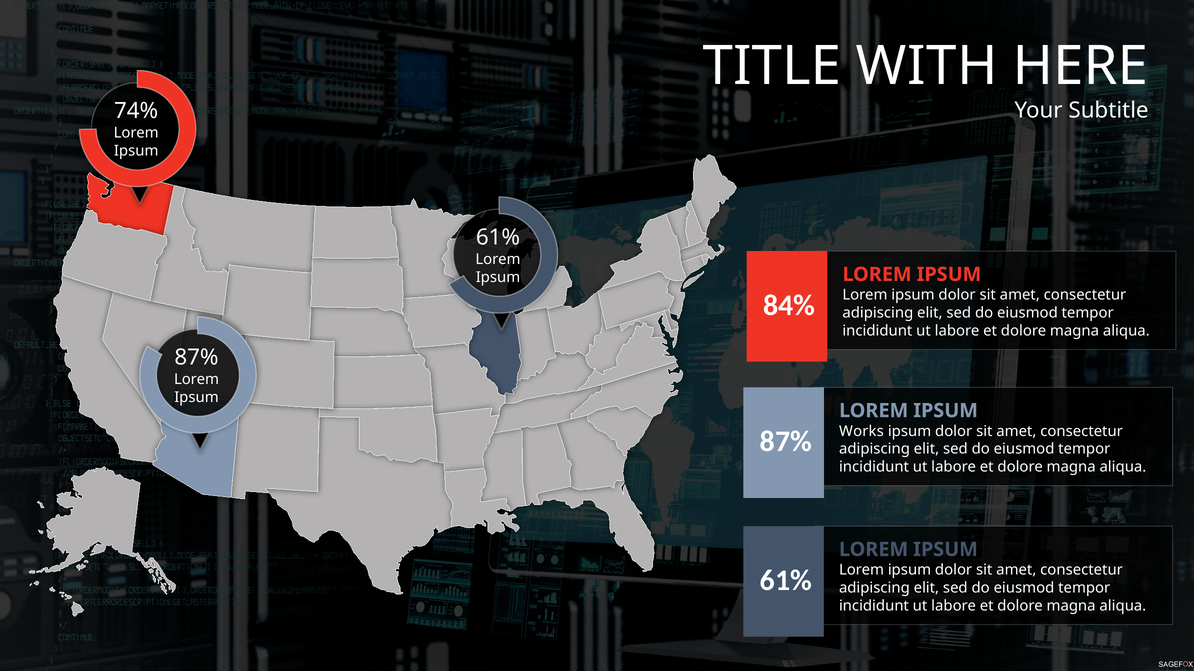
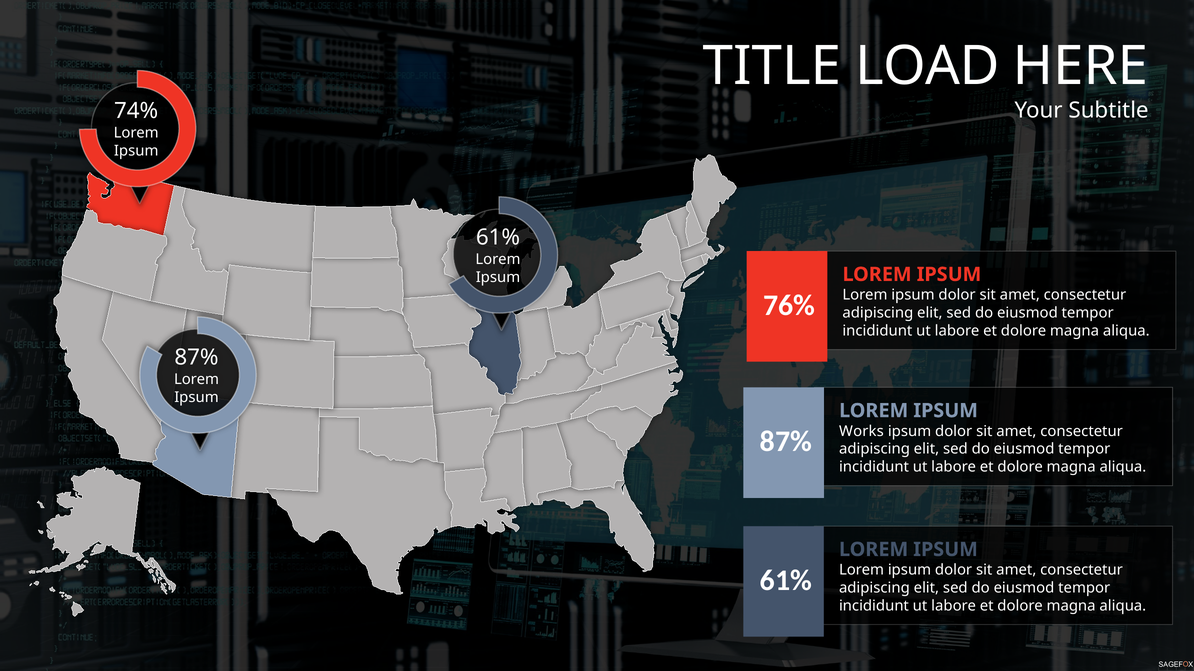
WITH: WITH -> LOAD
84%: 84% -> 76%
